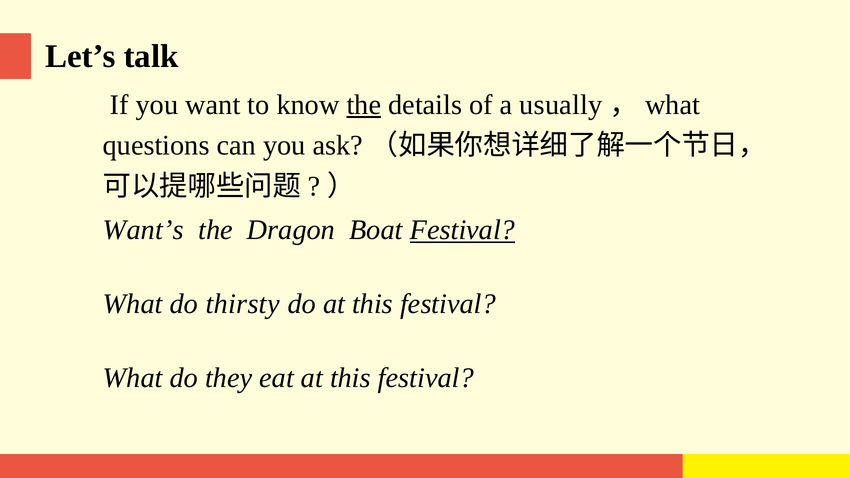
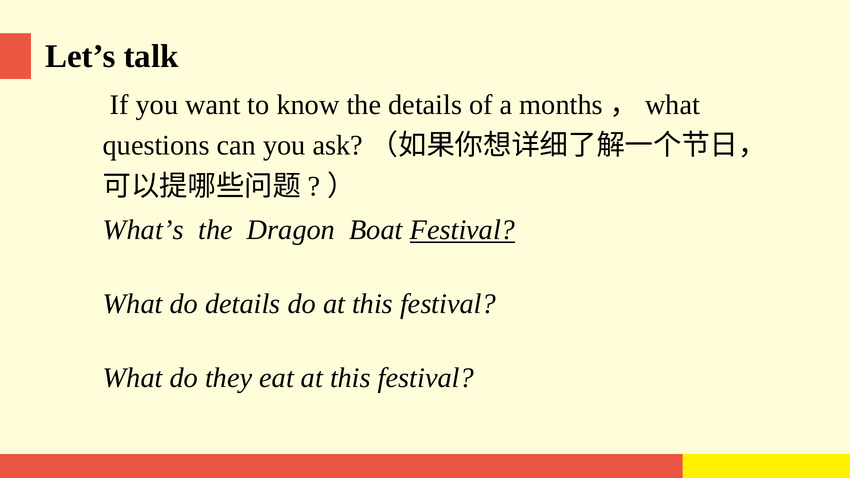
the at (364, 105) underline: present -> none
usually: usually -> months
Want’s: Want’s -> What’s
do thirsty: thirsty -> details
